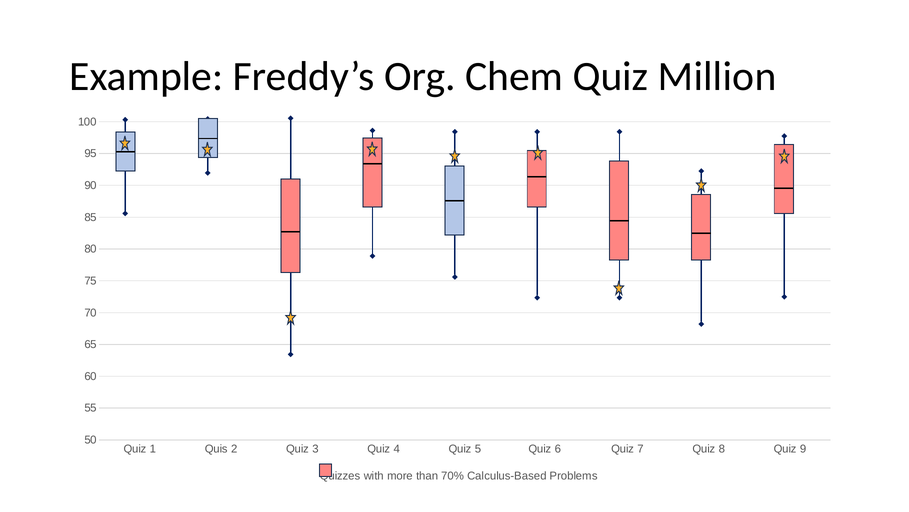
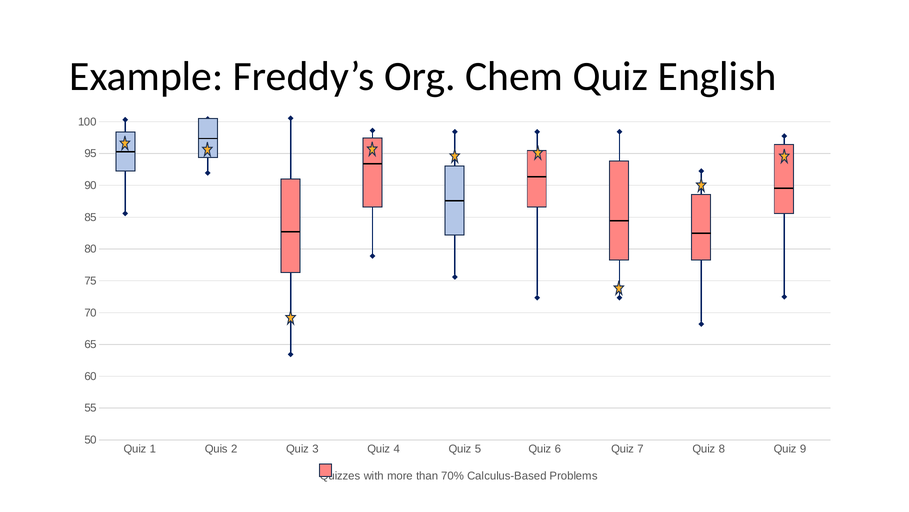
Million: Million -> English
